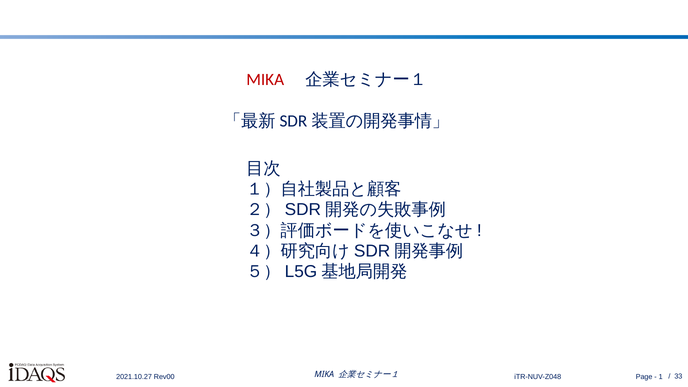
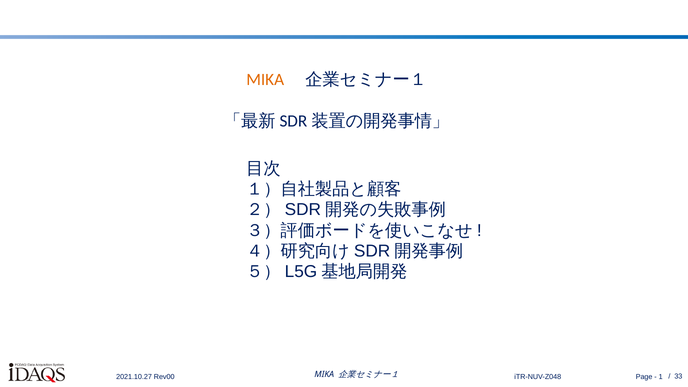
MIKA at (265, 80) colour: red -> orange
